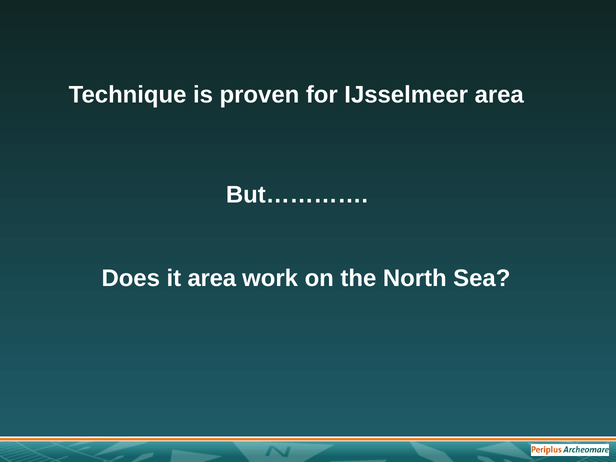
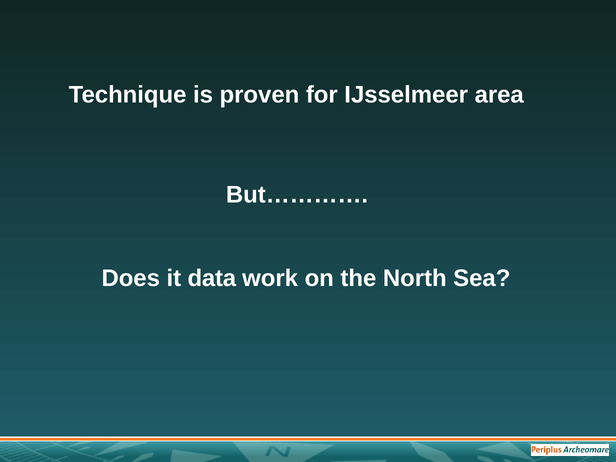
it area: area -> data
